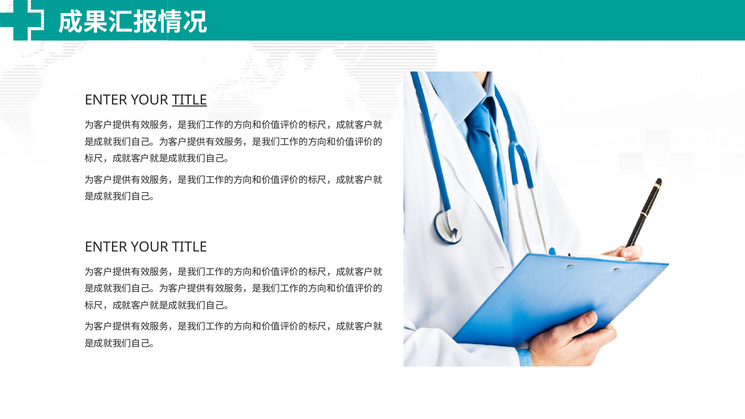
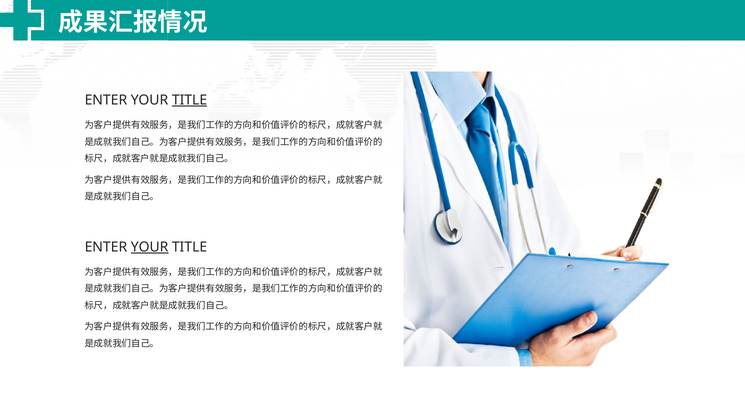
YOUR at (150, 247) underline: none -> present
